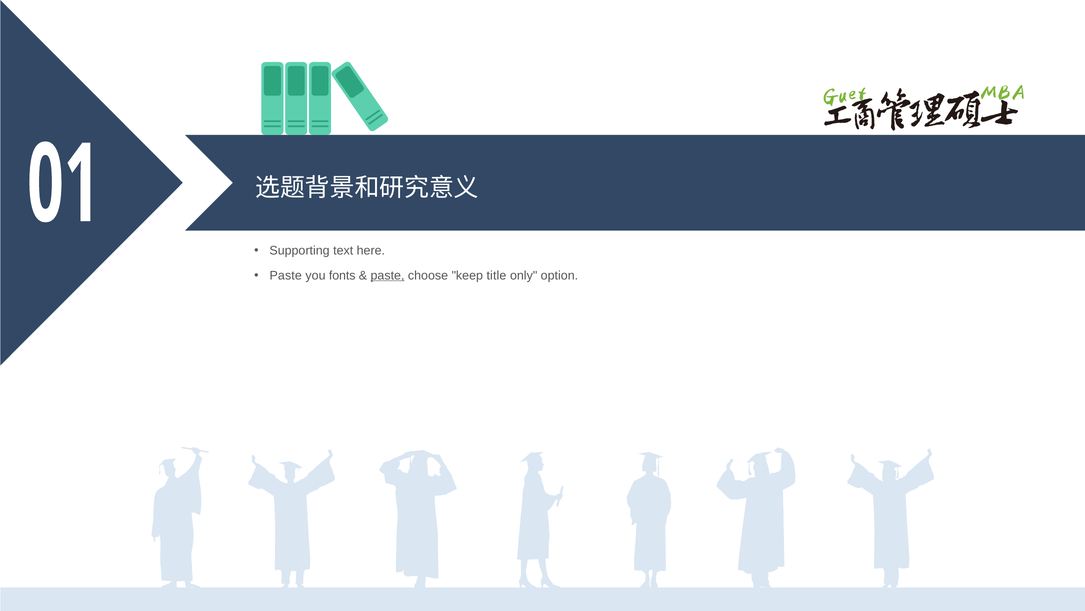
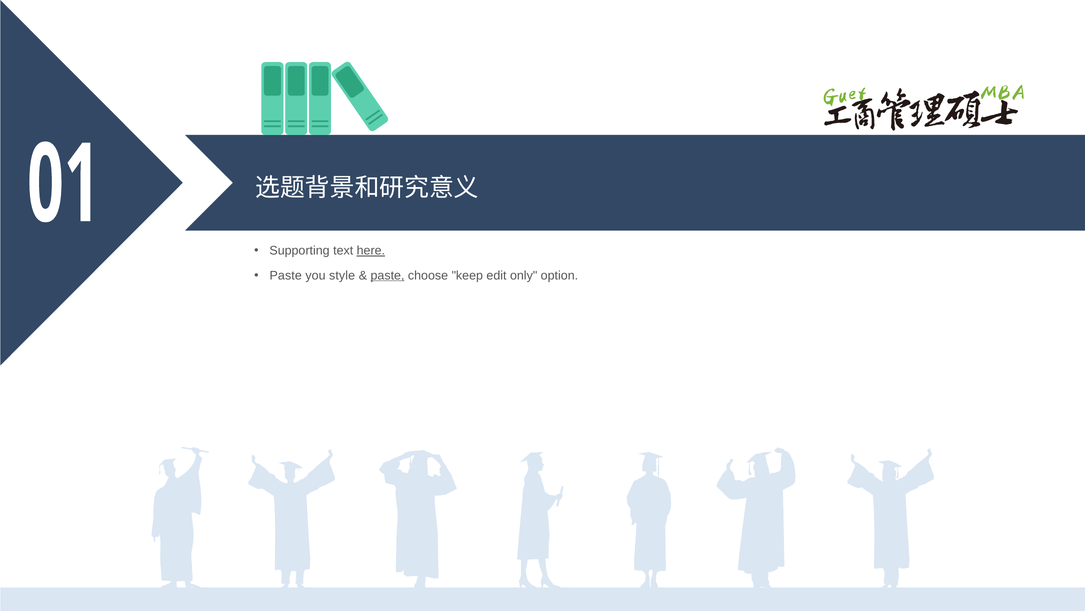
here underline: none -> present
fonts: fonts -> style
title: title -> edit
